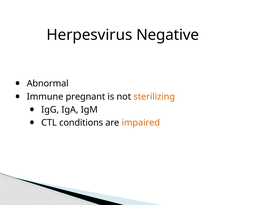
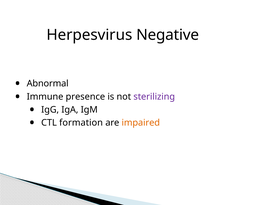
pregnant: pregnant -> presence
sterilizing colour: orange -> purple
conditions: conditions -> formation
